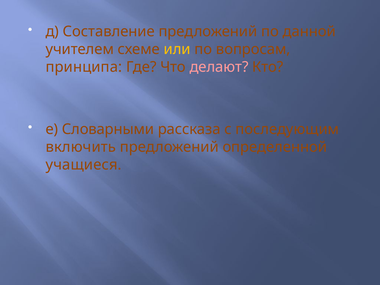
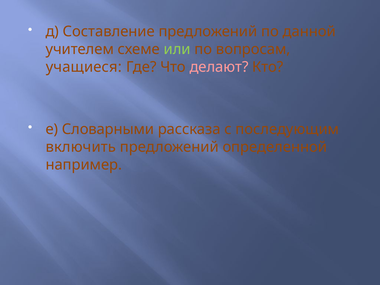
или colour: yellow -> light green
принципа: принципа -> учащиеся
учащиеся: учащиеся -> например
